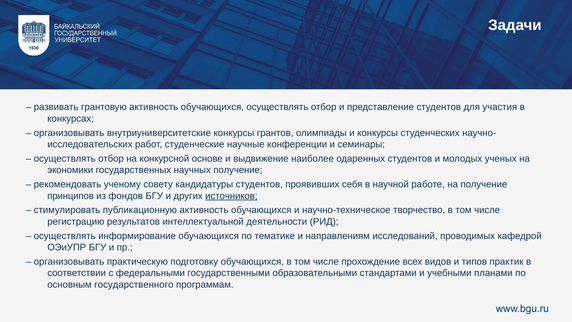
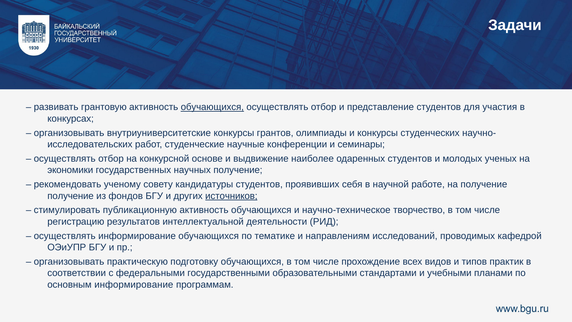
обучающихся at (212, 107) underline: none -> present
принципов at (71, 196): принципов -> получение
основным государственного: государственного -> информирование
